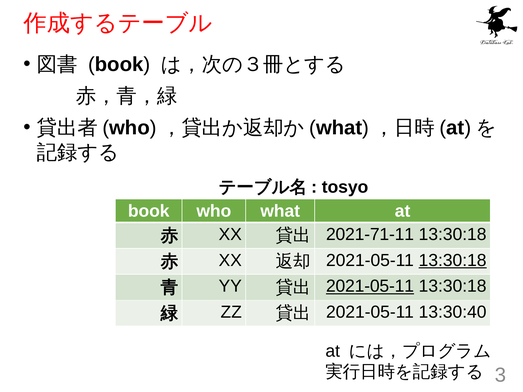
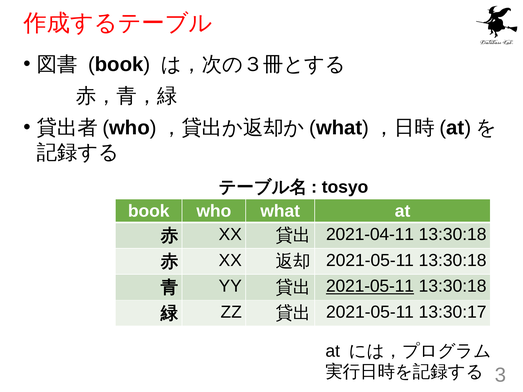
2021-71-11: 2021-71-11 -> 2021-04-11
13:30:18 at (453, 261) underline: present -> none
13:30:40: 13:30:40 -> 13:30:17
